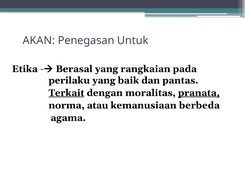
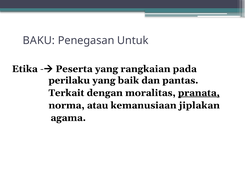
AKAN: AKAN -> BAKU
Berasal: Berasal -> Peserta
Terkait underline: present -> none
berbeda: berbeda -> jiplakan
